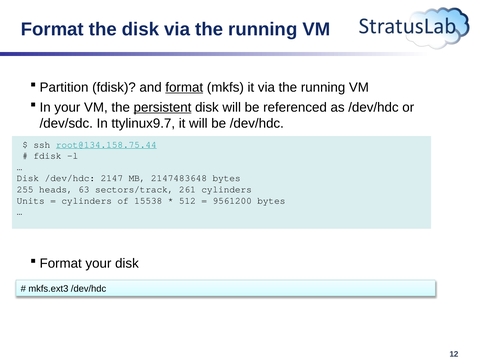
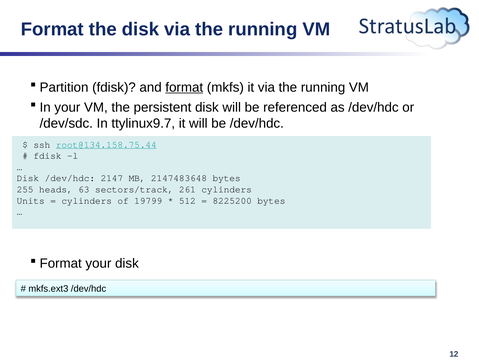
persistent underline: present -> none
15538: 15538 -> 19799
9561200: 9561200 -> 8225200
